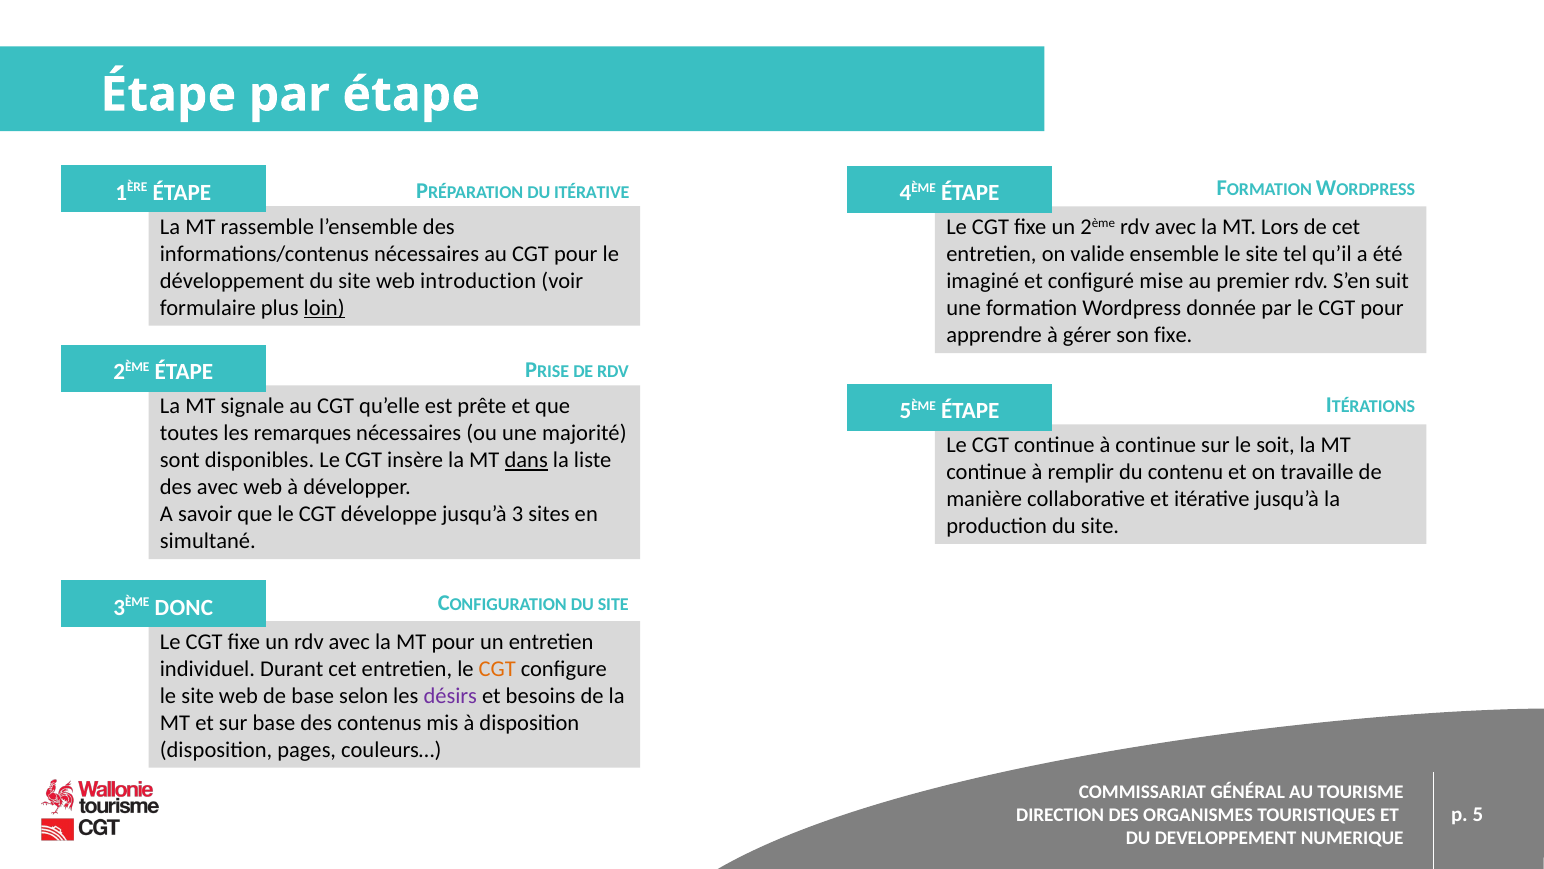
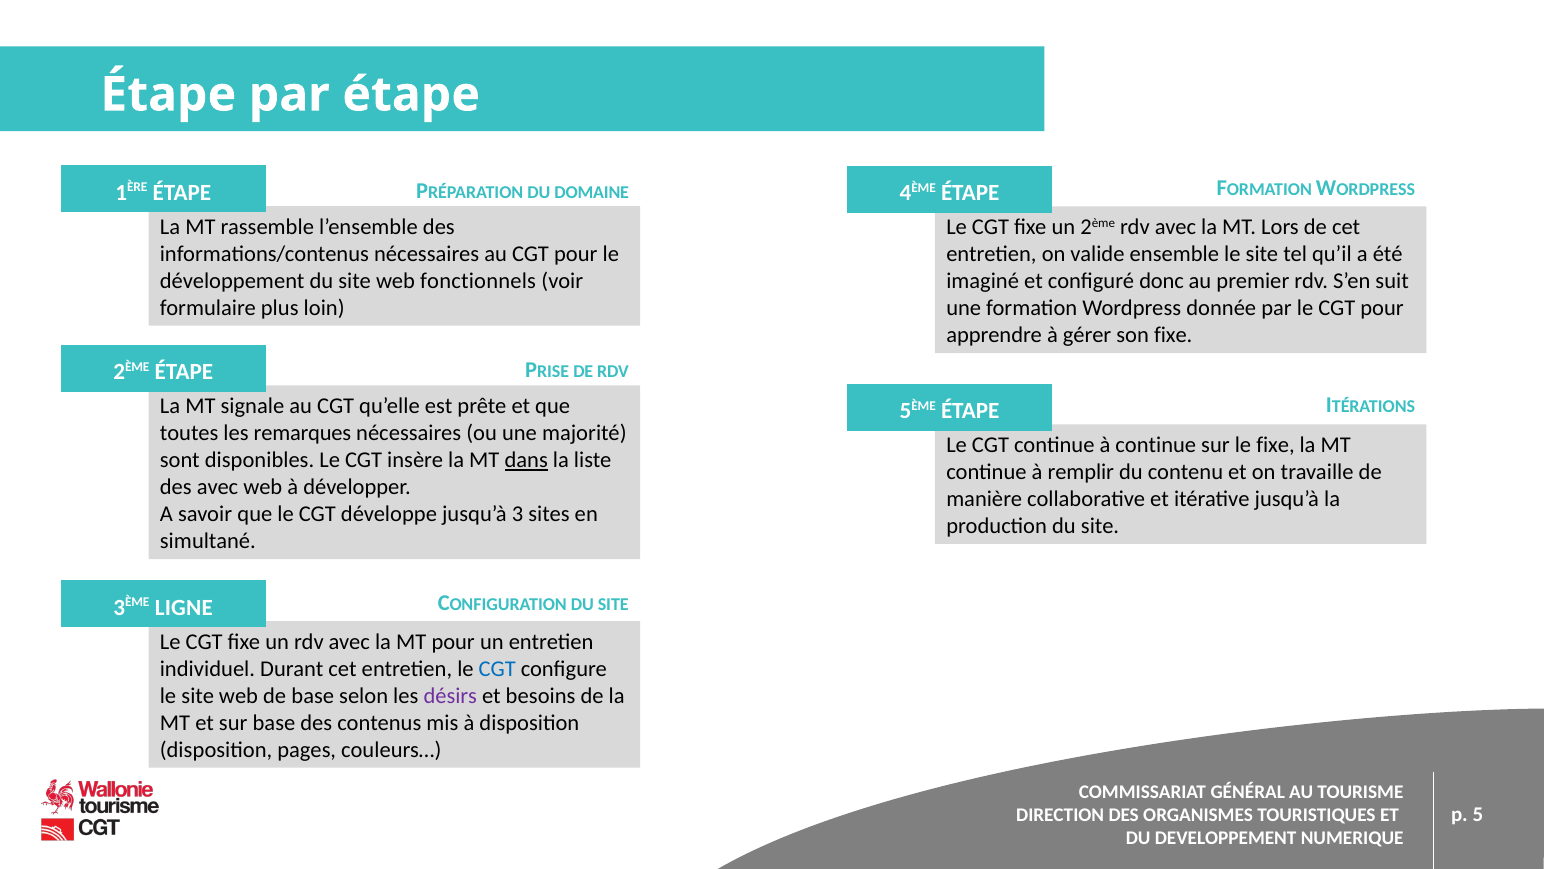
DU ITÉRATIVE: ITÉRATIVE -> DOMAINE
introduction: introduction -> fonctionnels
mise: mise -> donc
loin underline: present -> none
le soit: soit -> fixe
DONC: DONC -> LIGNE
CGT at (497, 669) colour: orange -> blue
